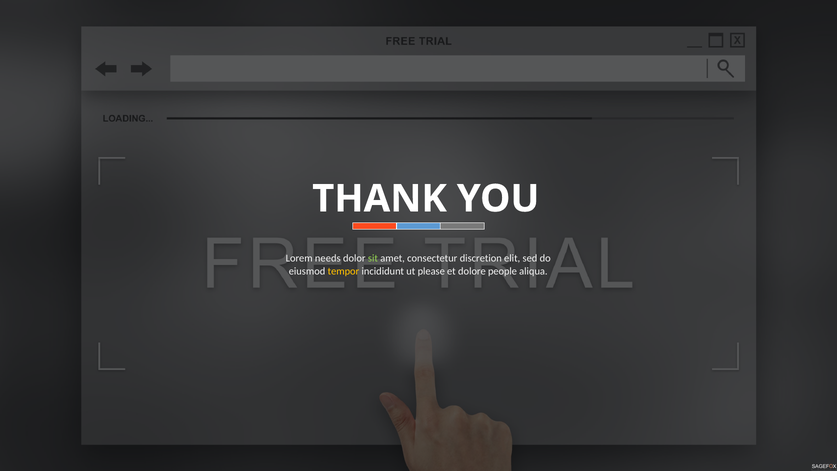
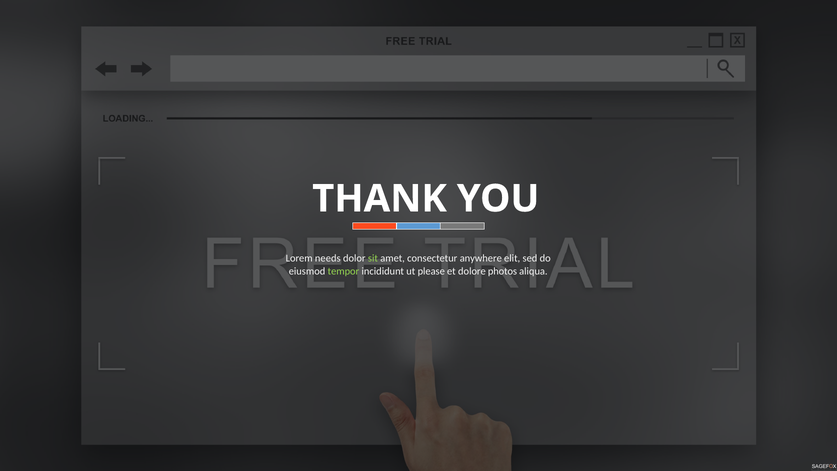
discretion: discretion -> anywhere
tempor colour: yellow -> light green
people: people -> photos
